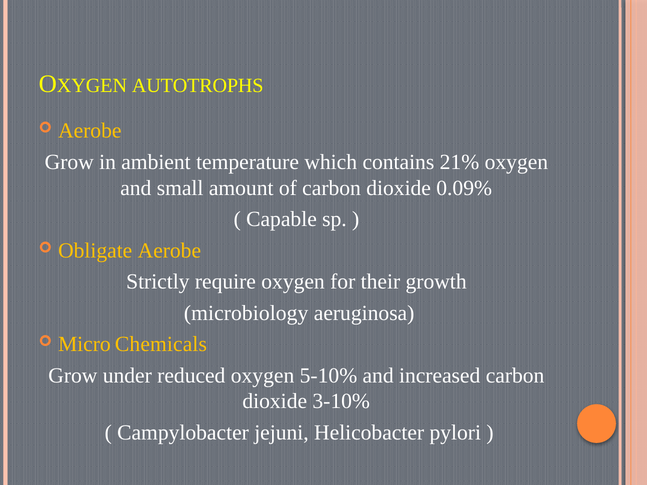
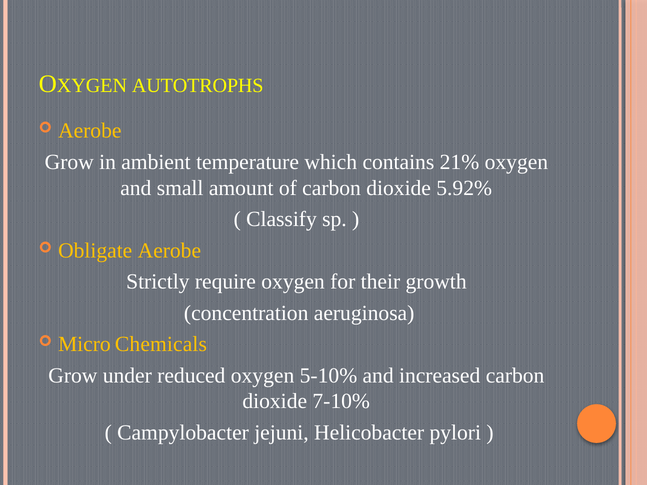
0.09%: 0.09% -> 5.92%
Capable: Capable -> Classify
microbiology: microbiology -> concentration
3-10%: 3-10% -> 7-10%
